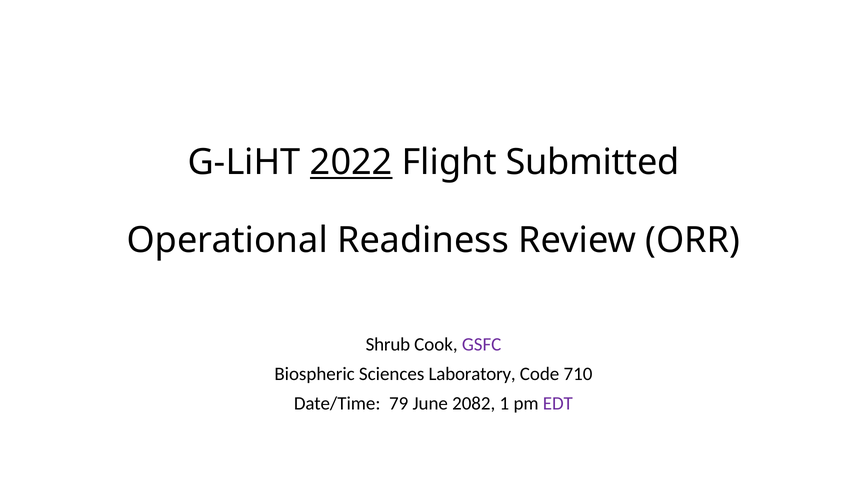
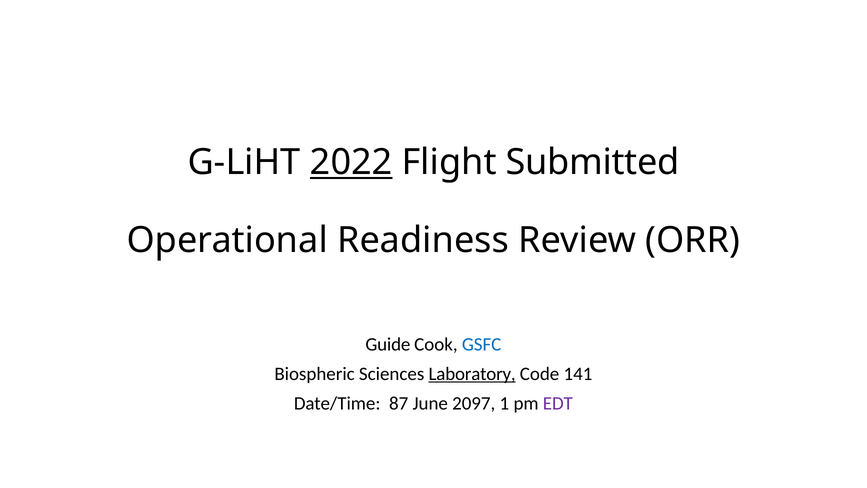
Shrub: Shrub -> Guide
GSFC colour: purple -> blue
Laboratory underline: none -> present
710: 710 -> 141
79: 79 -> 87
2082: 2082 -> 2097
